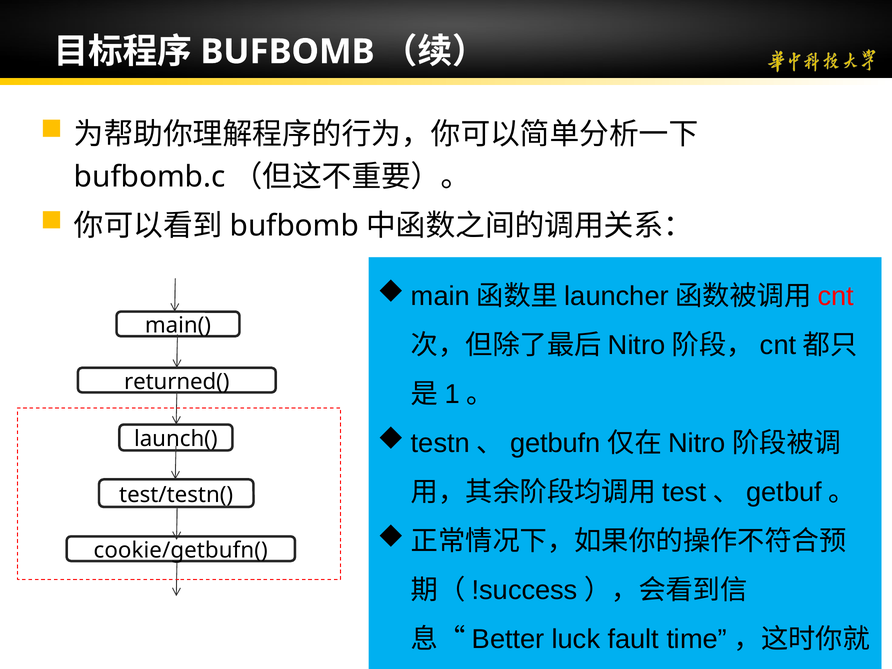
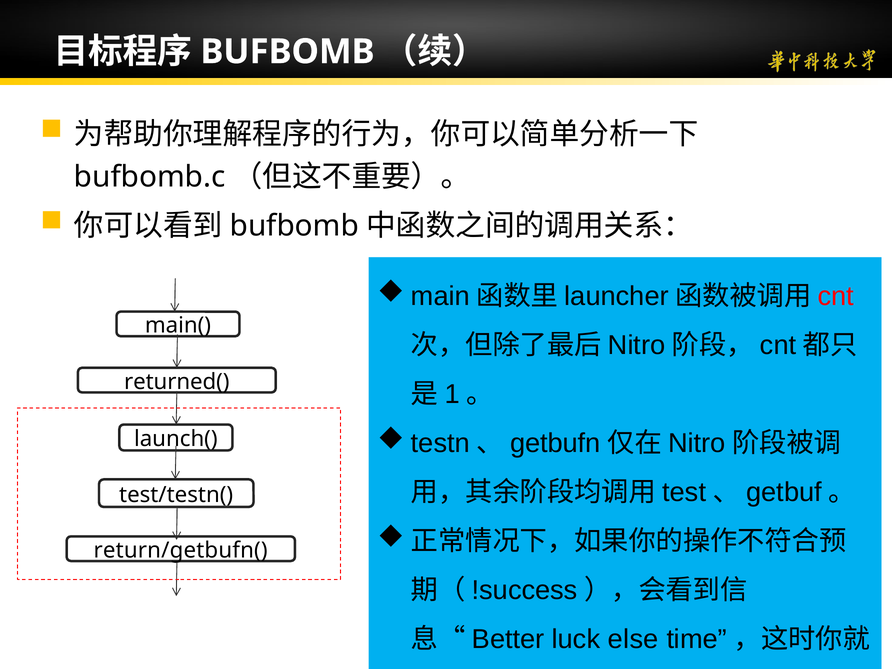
cookie/getbufn(: cookie/getbufn( -> return/getbufn(
fault: fault -> else
